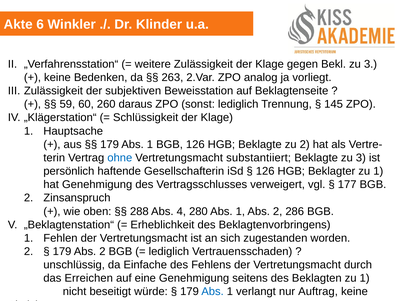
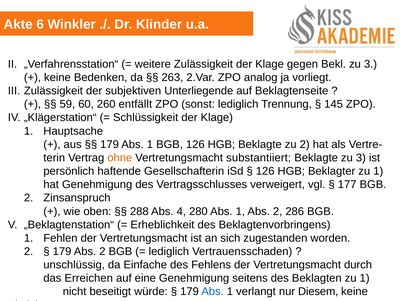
Beweisstation: Beweisstation -> Unterliegende
daraus: daraus -> entfällt
ohne colour: blue -> orange
Auftrag: Auftrag -> Diesem
